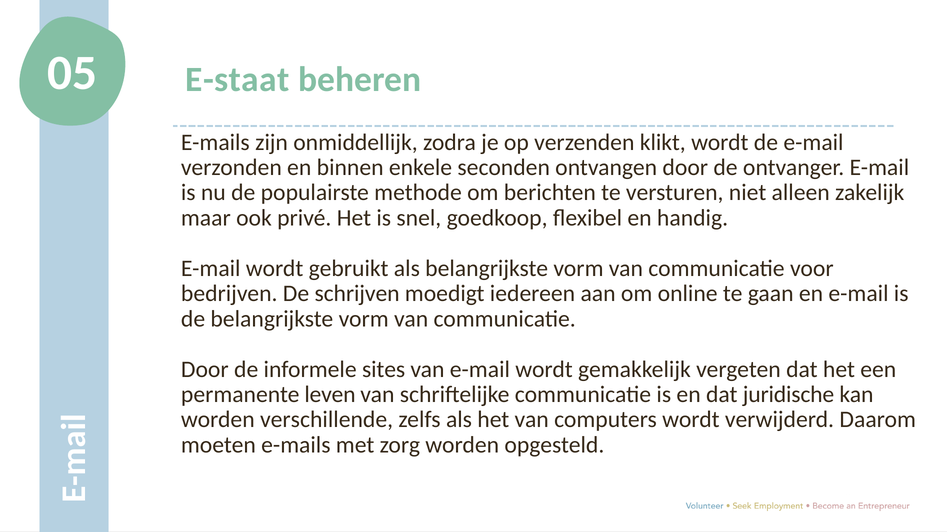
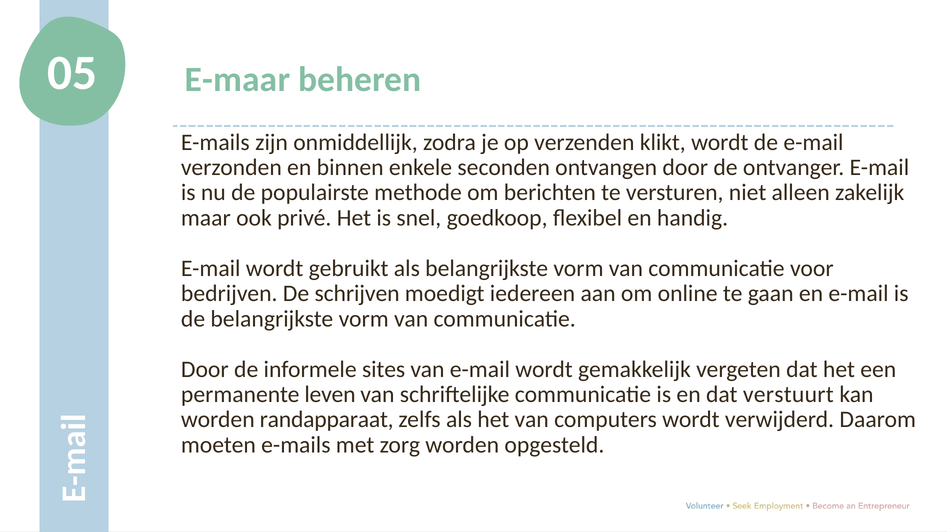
E-staat: E-staat -> E-maar
juridische: juridische -> verstuurt
verschillende: verschillende -> randapparaat
